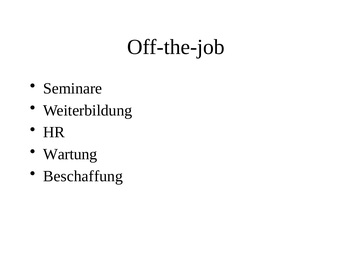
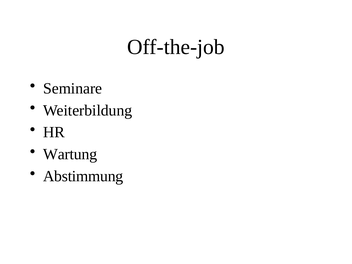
Beschaffung: Beschaffung -> Abstimmung
